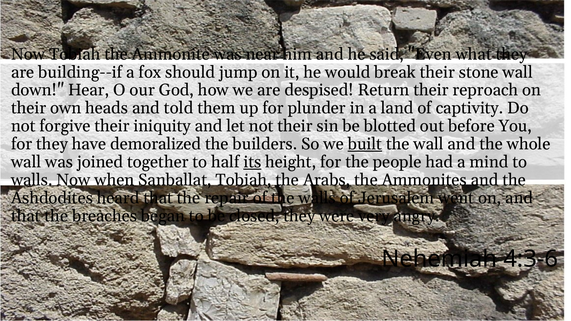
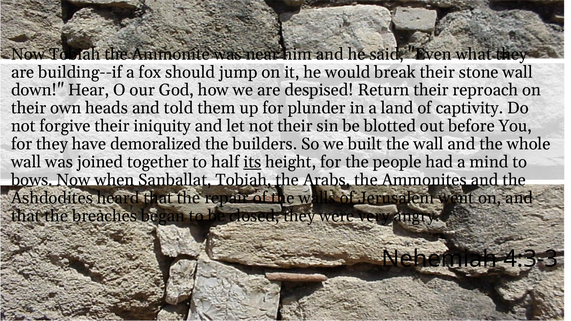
built underline: present -> none
walls at (32, 180): walls -> bows
4:3-6: 4:3-6 -> 4:3-3
